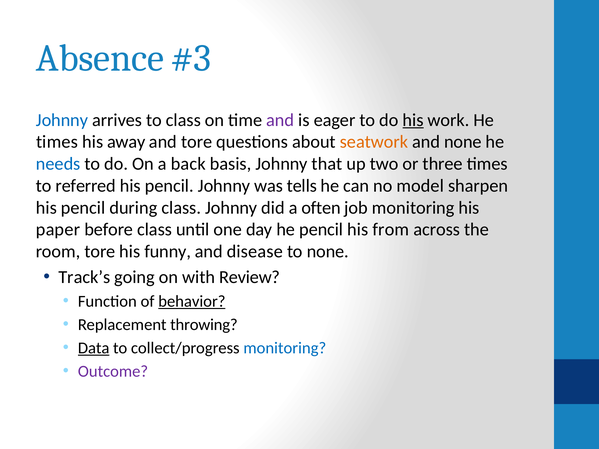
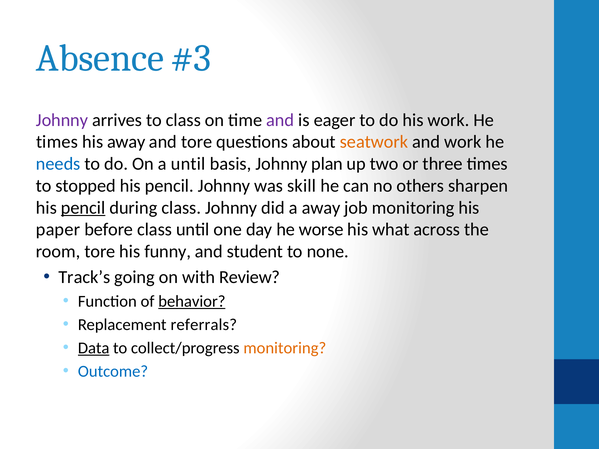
Johnny at (62, 120) colour: blue -> purple
his at (413, 120) underline: present -> none
and none: none -> work
a back: back -> until
that: that -> plan
referred: referred -> stopped
tells: tells -> skill
model: model -> others
pencil at (83, 208) underline: none -> present
a often: often -> away
he pencil: pencil -> worse
from: from -> what
disease: disease -> student
throwing: throwing -> referrals
monitoring at (285, 348) colour: blue -> orange
Outcome colour: purple -> blue
